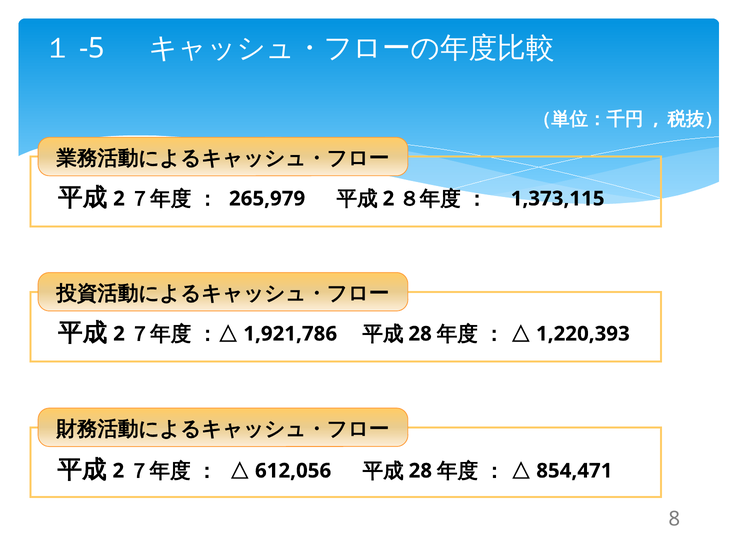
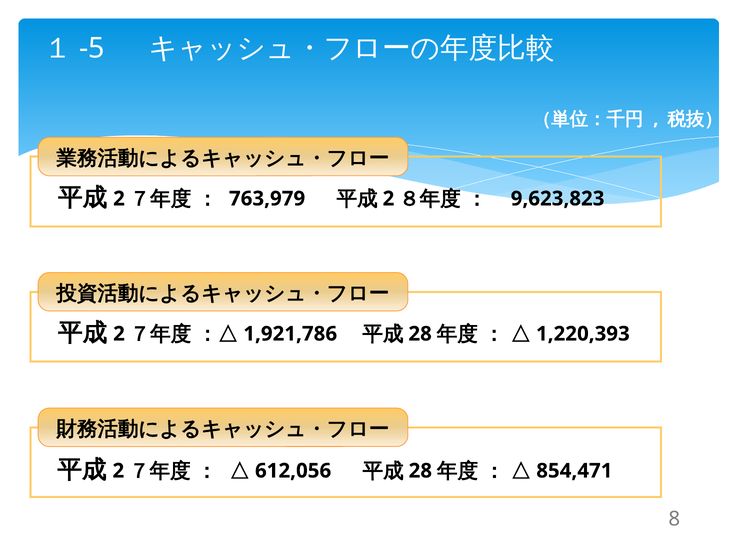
265,979: 265,979 -> 763,979
1,373,115: 1,373,115 -> 9,623,823
